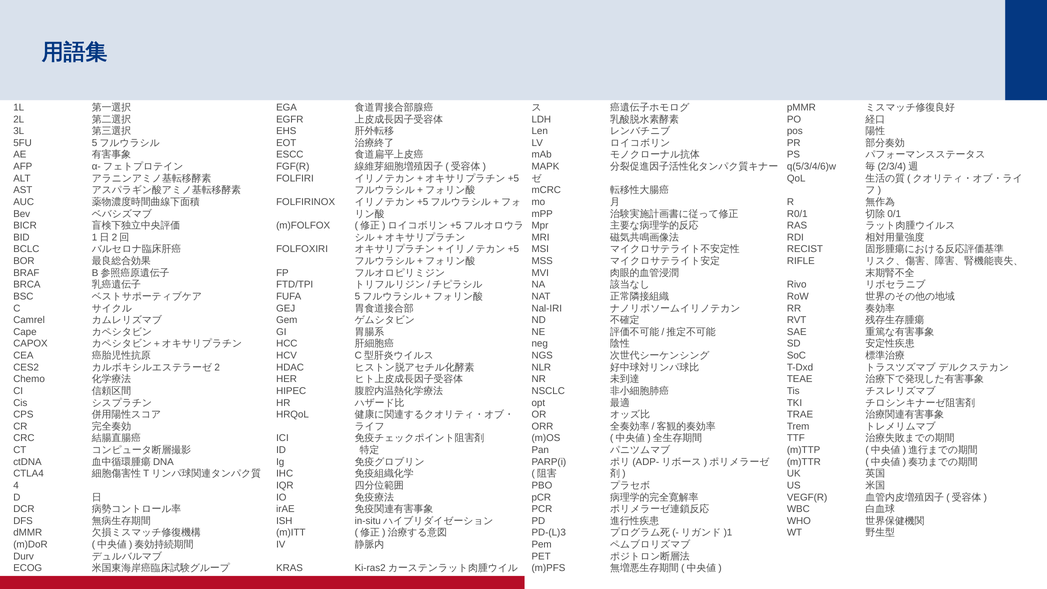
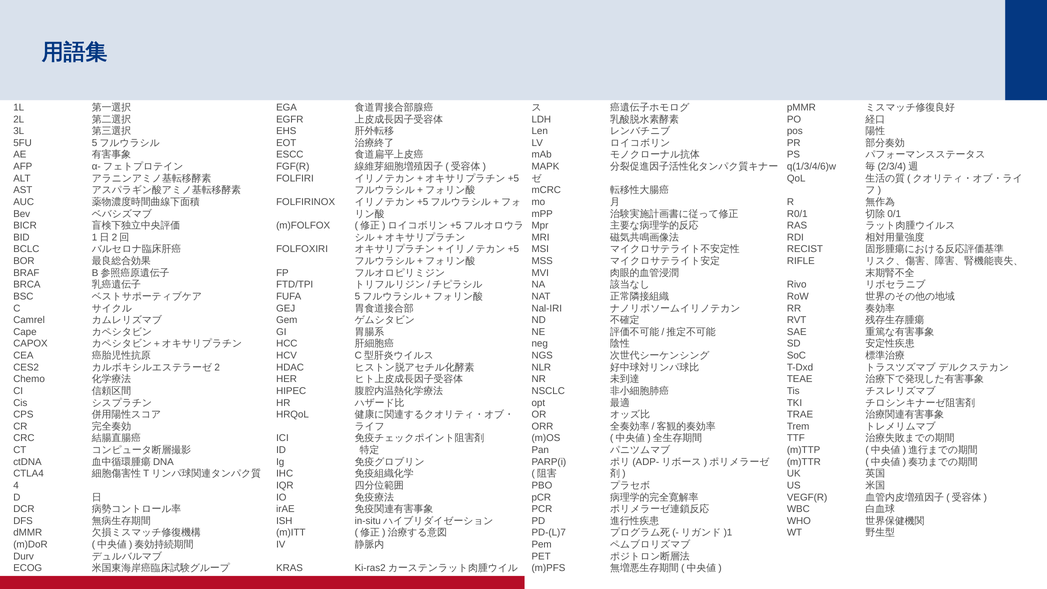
q(5/3/4/6)w: q(5/3/4/6)w -> q(1/3/4/6)w
PD-(L)3: PD-(L)3 -> PD-(L)7
